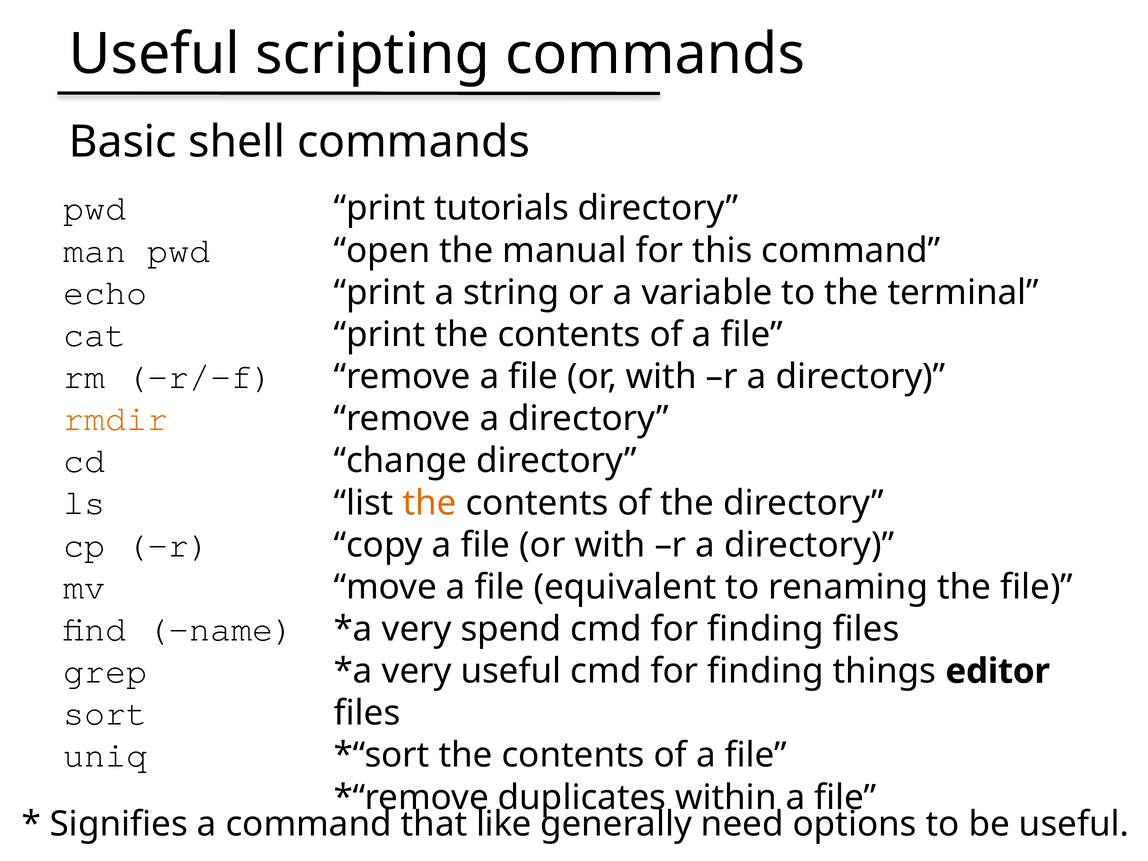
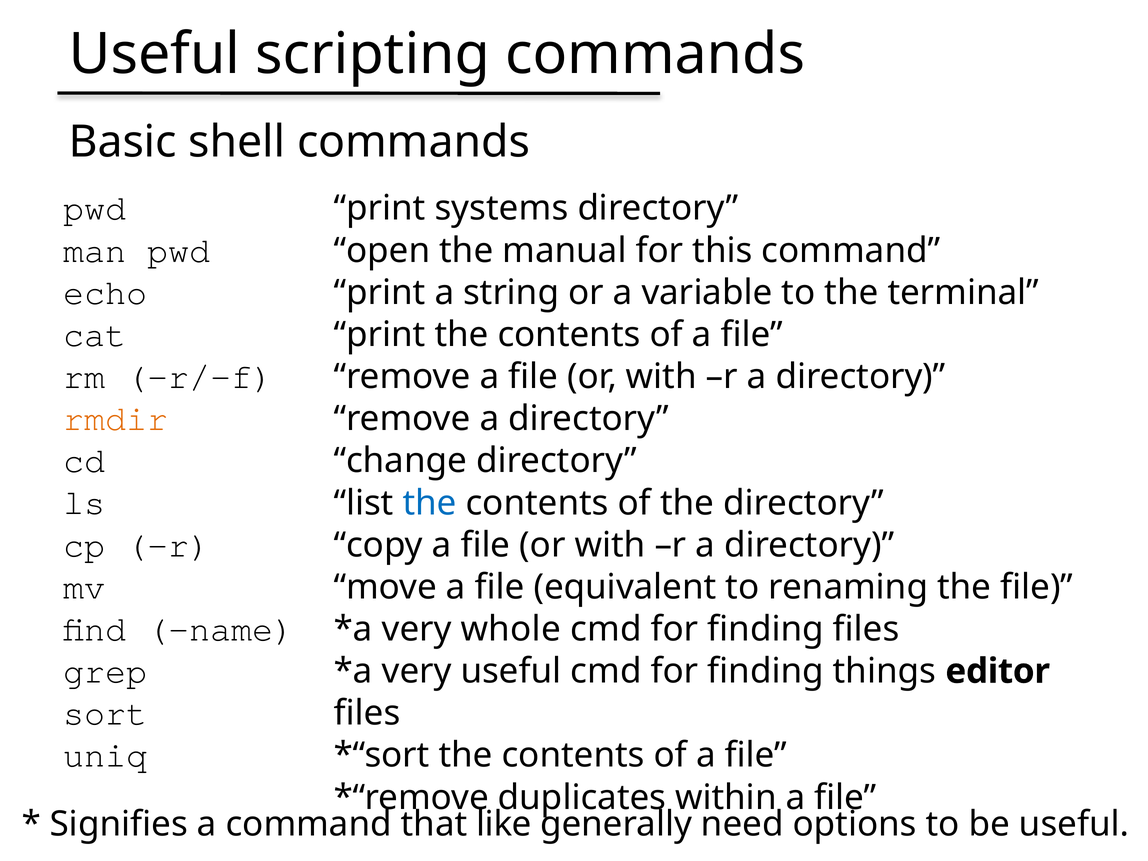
tutorials: tutorials -> systems
the at (430, 503) colour: orange -> blue
spend: spend -> whole
